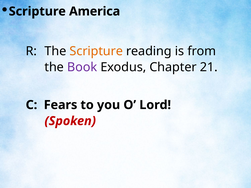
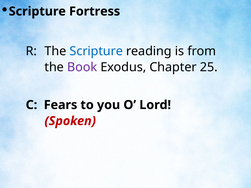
America: America -> Fortress
Scripture at (96, 51) colour: orange -> blue
21: 21 -> 25
